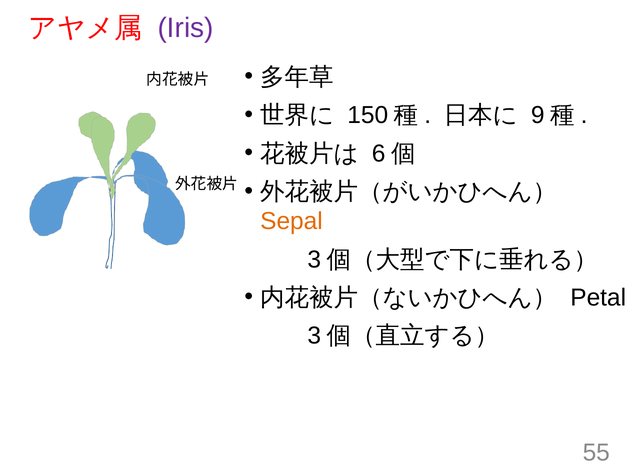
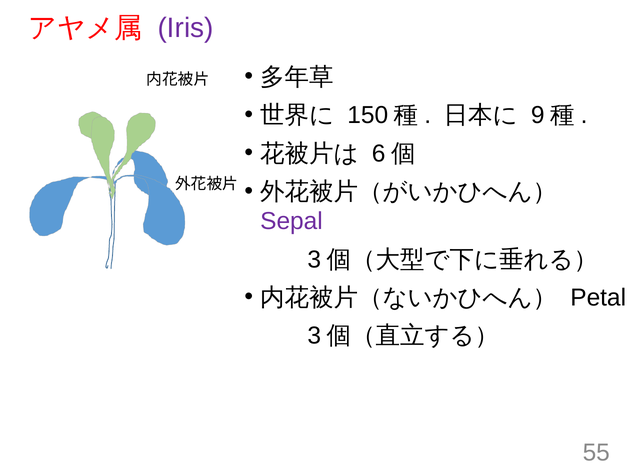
Sepal colour: orange -> purple
